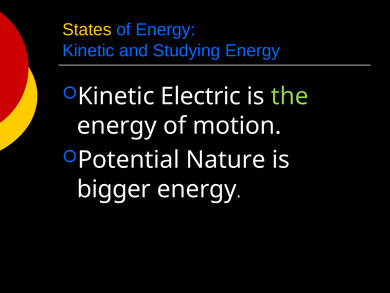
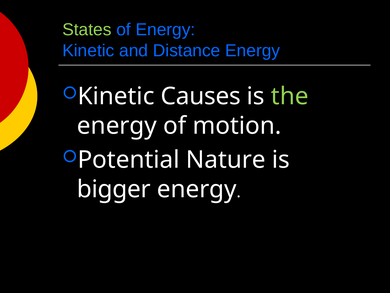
States colour: yellow -> light green
Studying: Studying -> Distance
Electric: Electric -> Causes
